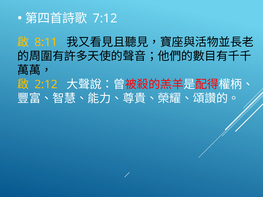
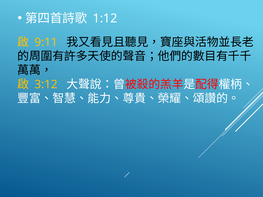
7:12: 7:12 -> 1:12
8:11: 8:11 -> 9:11
2:12: 2:12 -> 3:12
